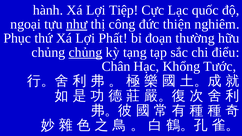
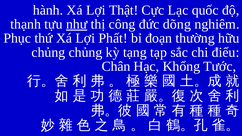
Tiệp: Tiệp -> Thật
ngoại: ngoại -> thạnh
thiện: thiện -> dõng
chủng at (86, 52) underline: present -> none
